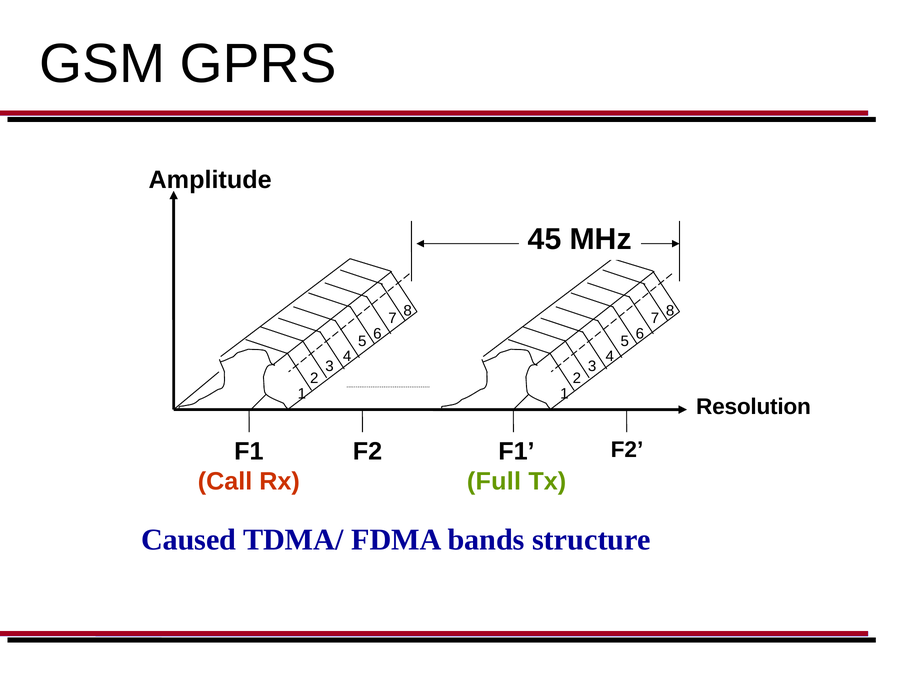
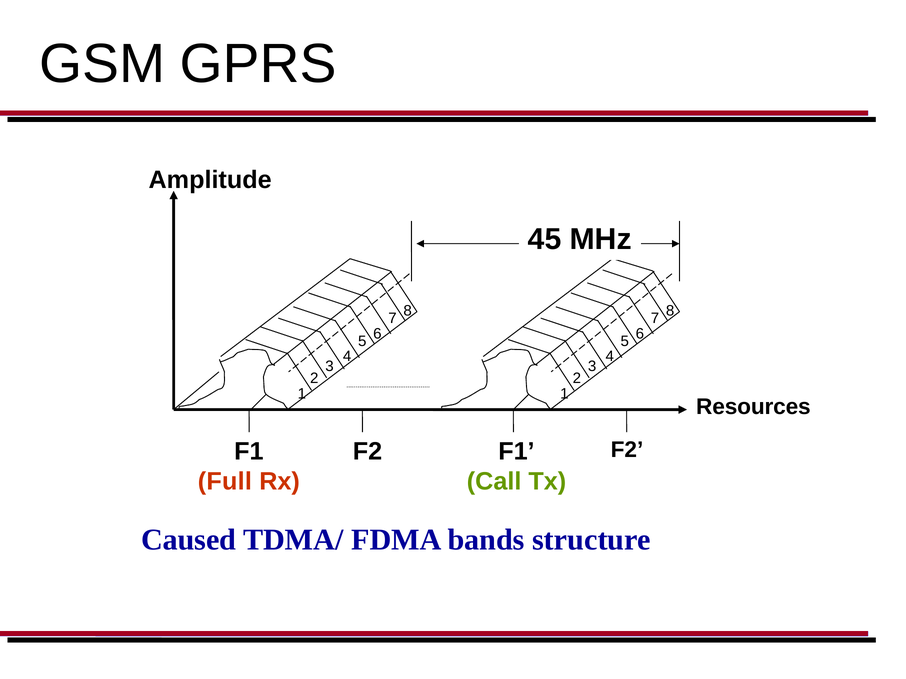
Resolution: Resolution -> Resources
Call: Call -> Full
Full: Full -> Call
